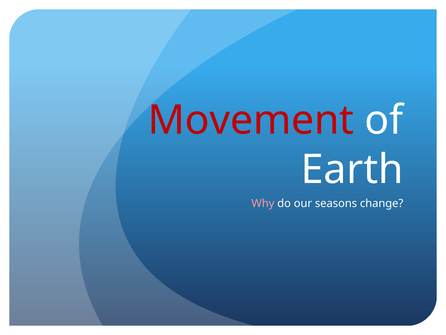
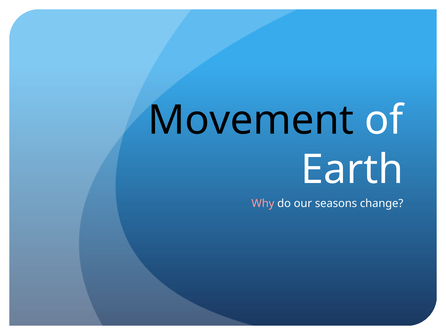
Movement colour: red -> black
